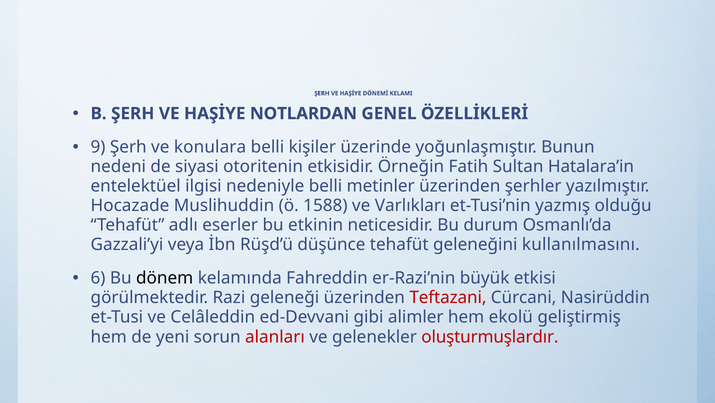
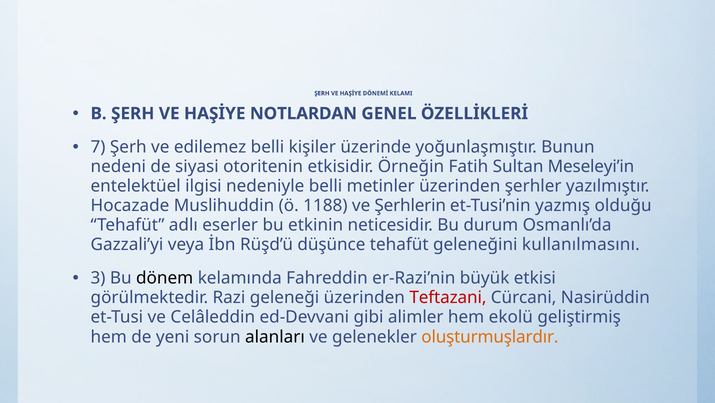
9: 9 -> 7
konulara: konulara -> edilemez
Hatalara’in: Hatalara’in -> Meseleyi’in
1588: 1588 -> 1188
Varlıkları: Varlıkları -> Şerhlerin
6: 6 -> 3
alanları colour: red -> black
oluşturmuşlardır colour: red -> orange
